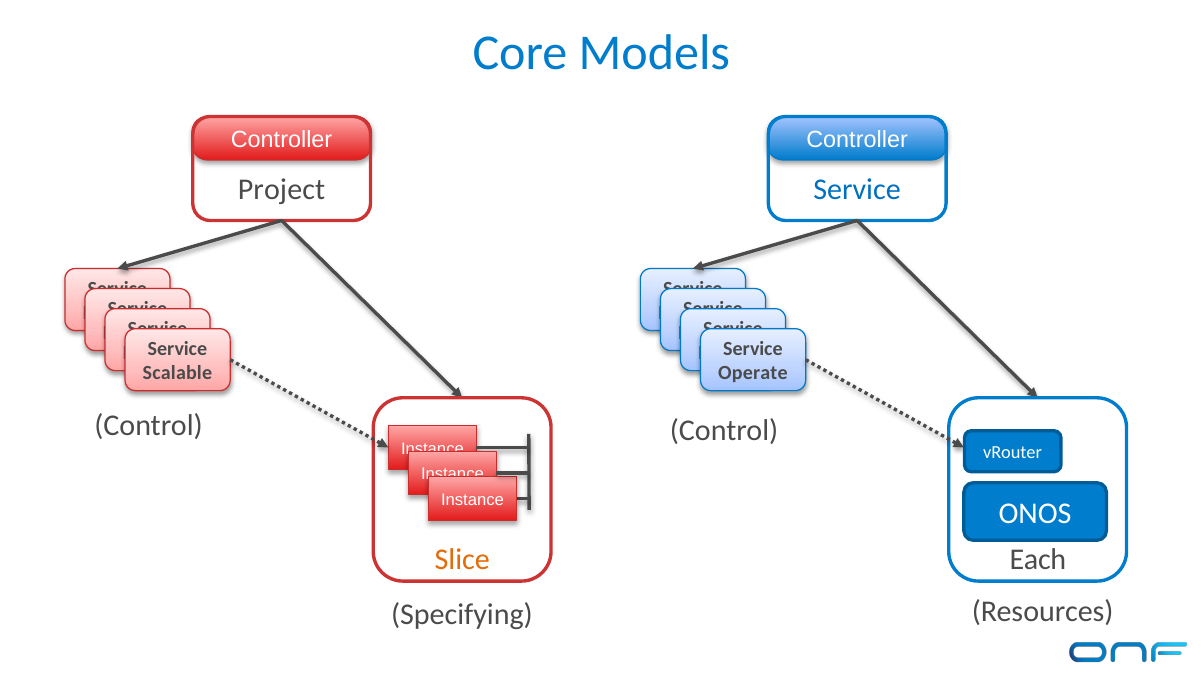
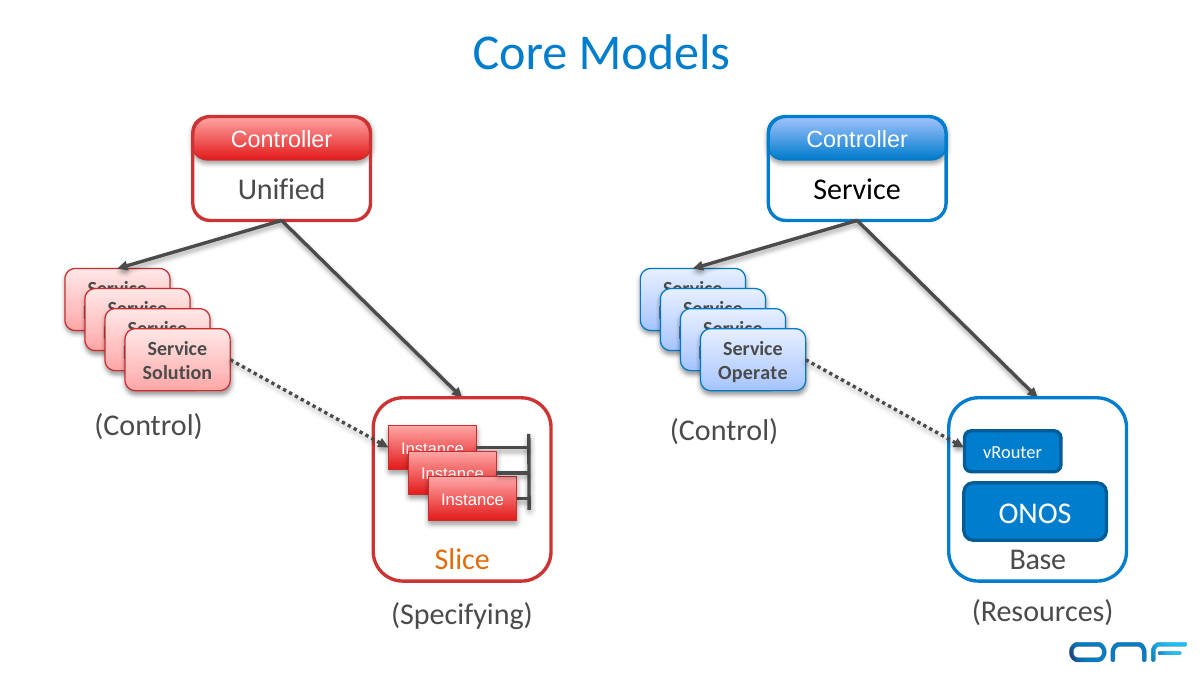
Project: Project -> Unified
Service at (857, 190) colour: blue -> black
Scalable: Scalable -> Solution
Each: Each -> Base
